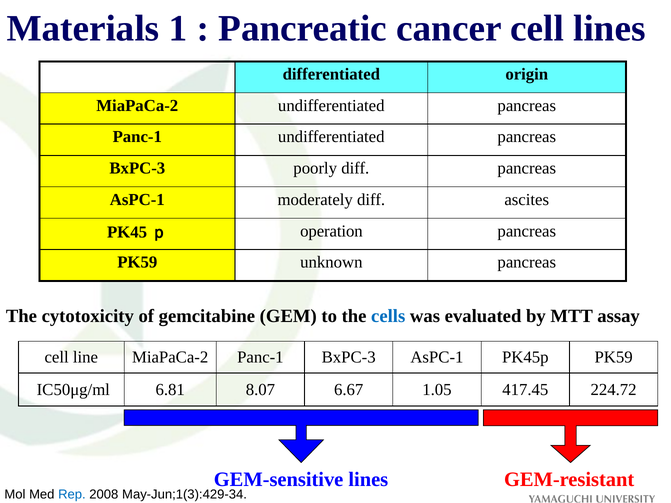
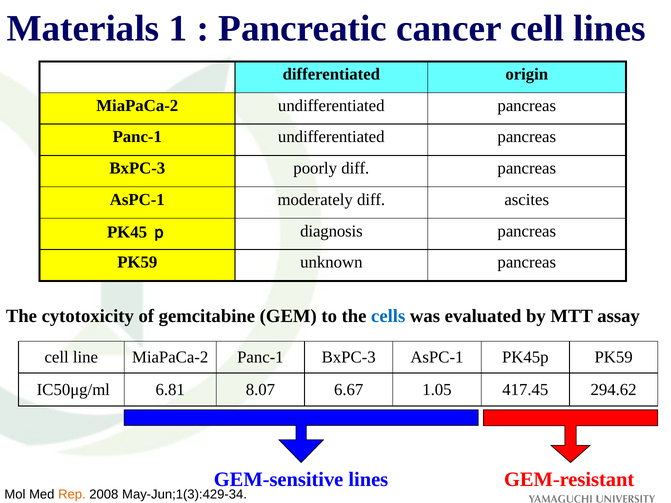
operation: operation -> diagnosis
224.72: 224.72 -> 294.62
Rep colour: blue -> orange
